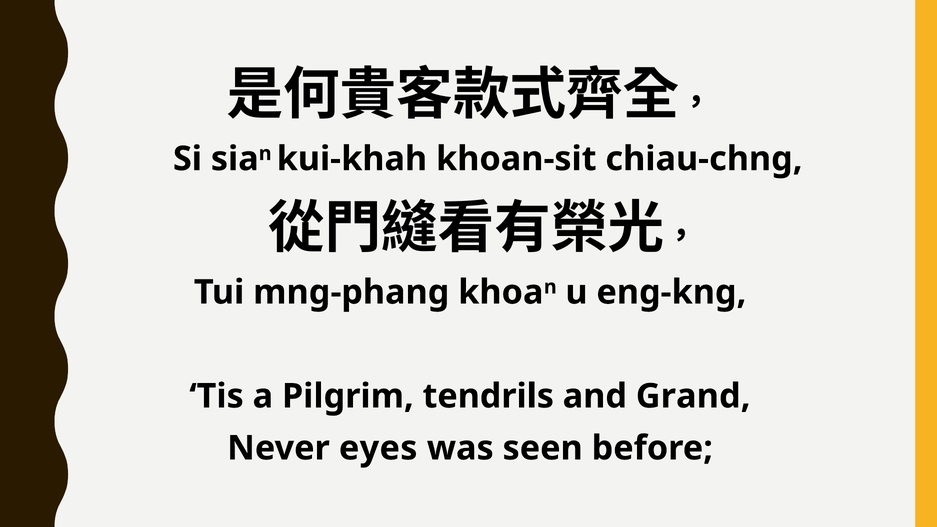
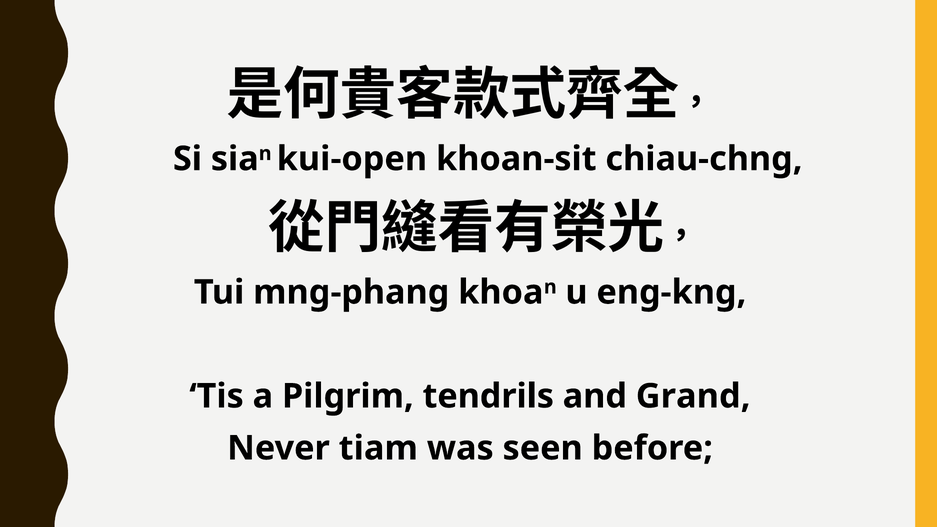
kui-khah: kui-khah -> kui-open
eyes: eyes -> tiam
